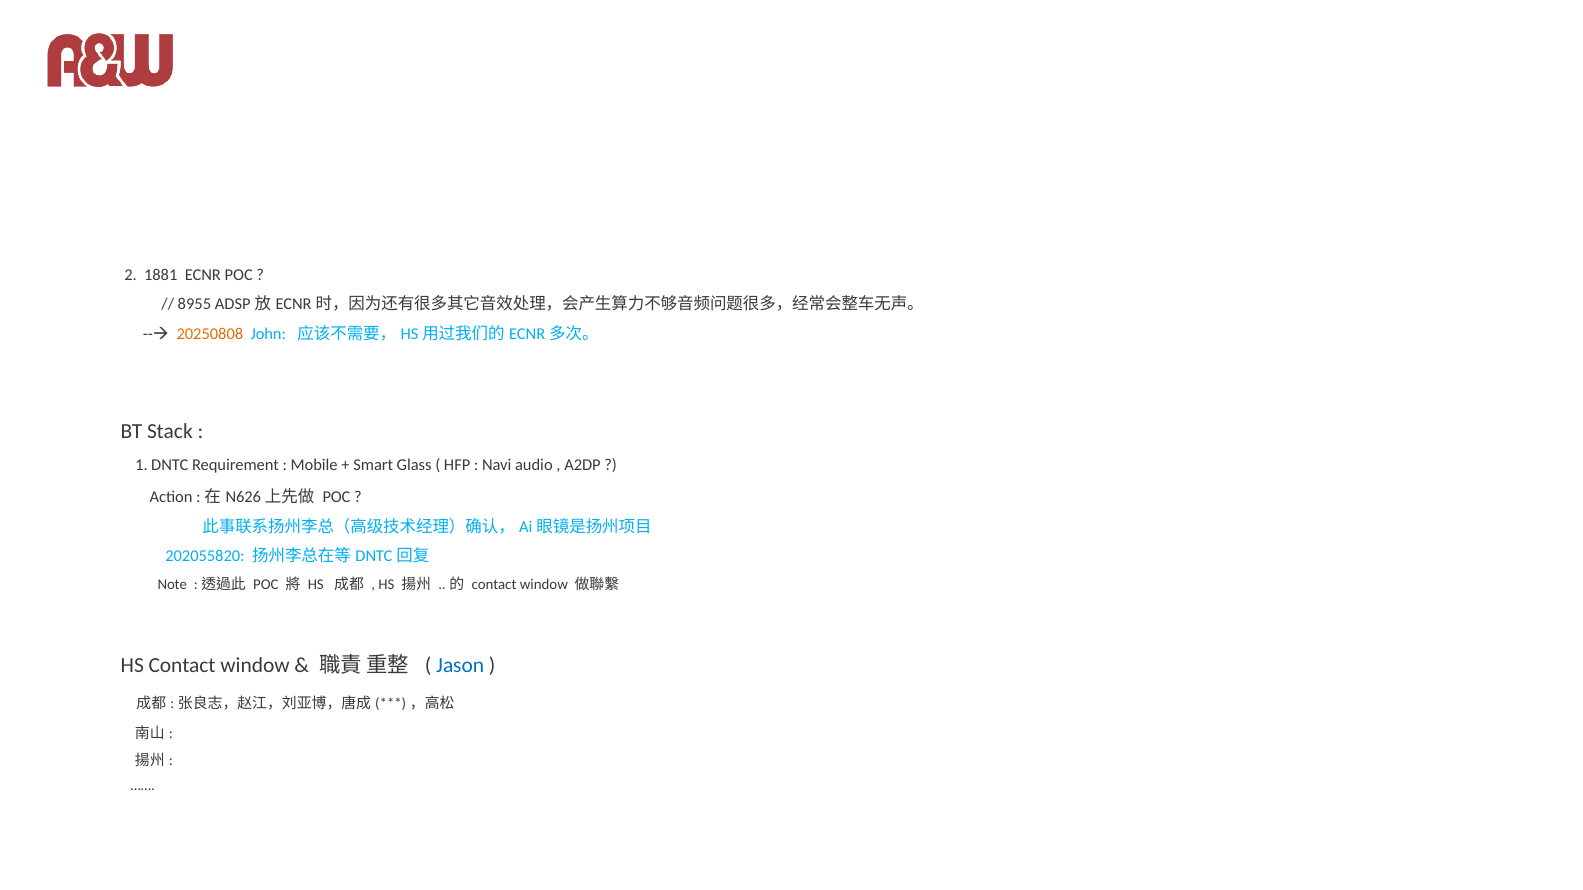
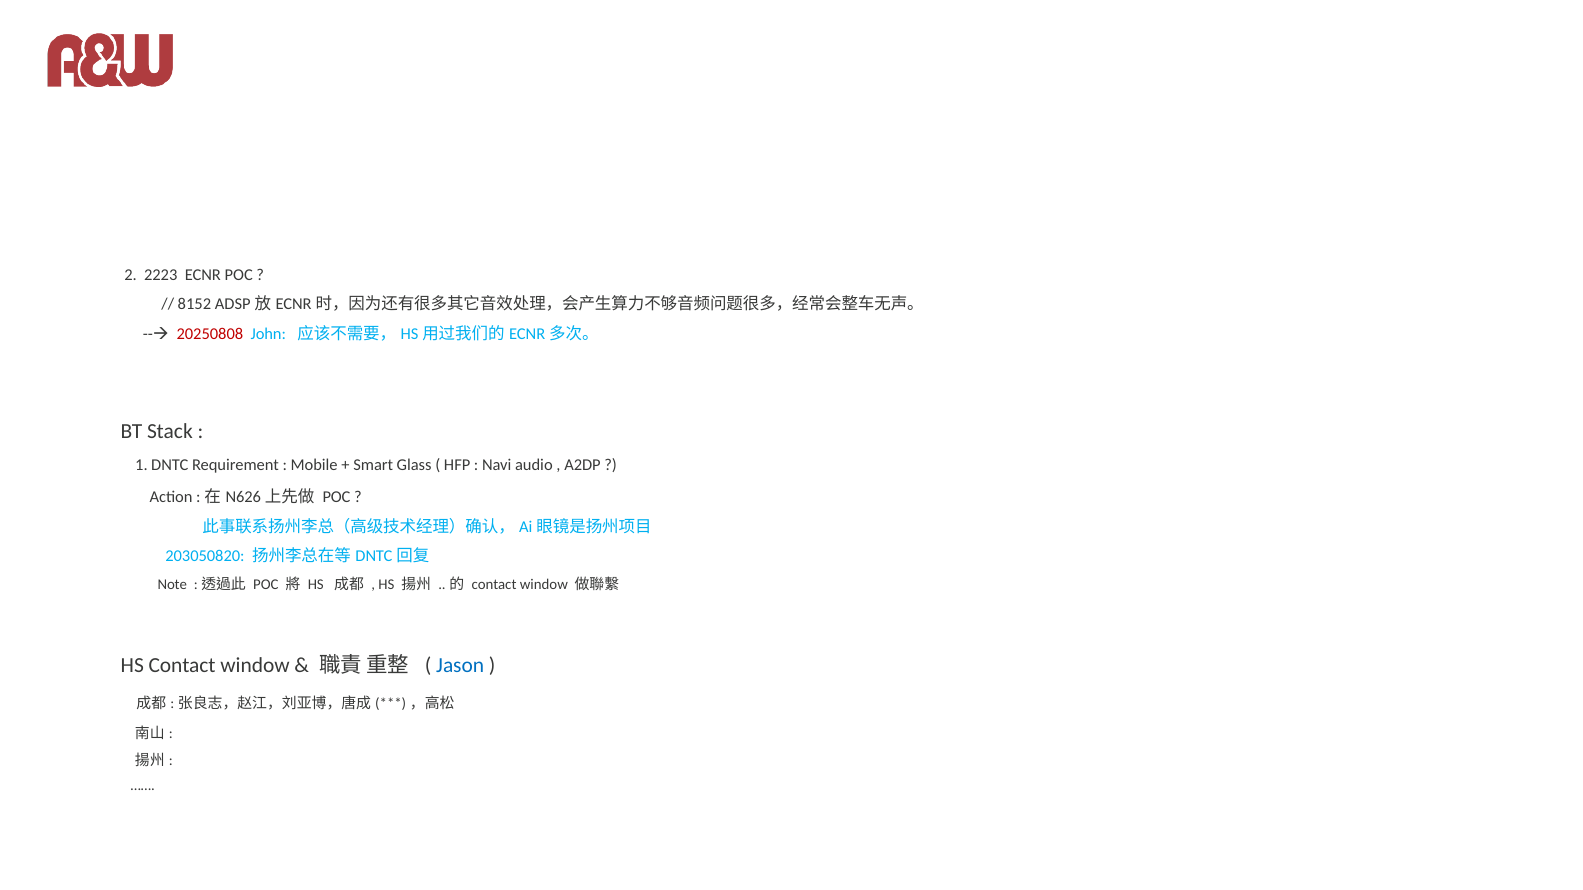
1881: 1881 -> 2223
8955: 8955 -> 8152
20250808 colour: orange -> red
202055820: 202055820 -> 203050820
